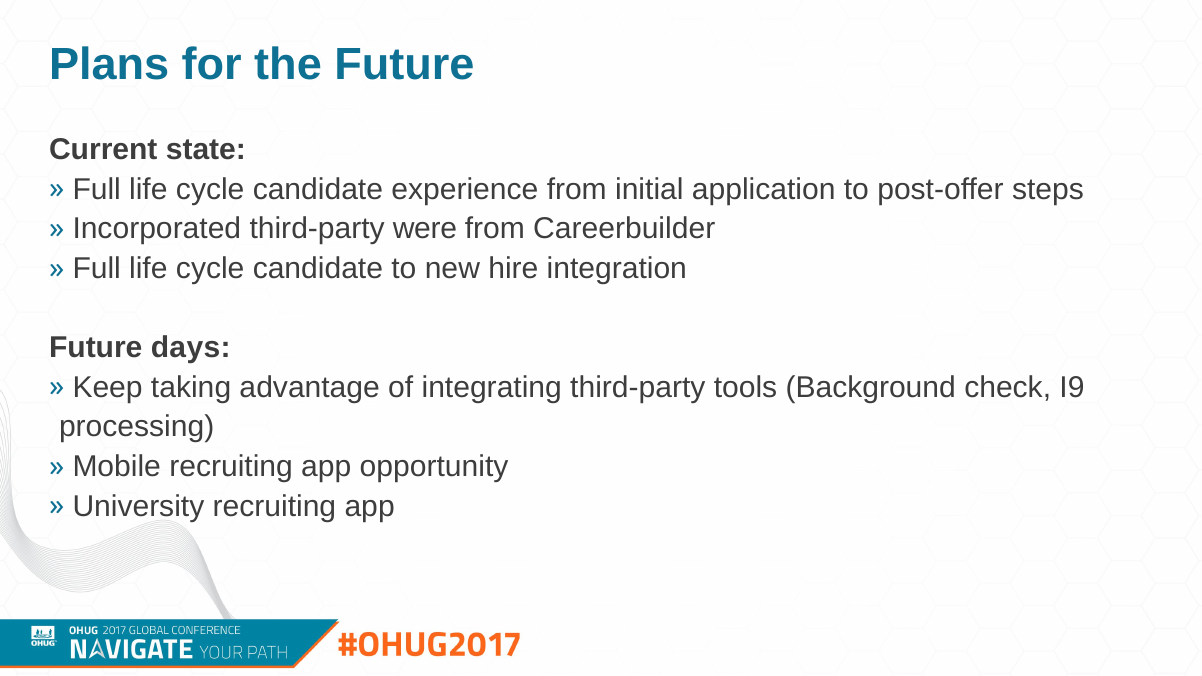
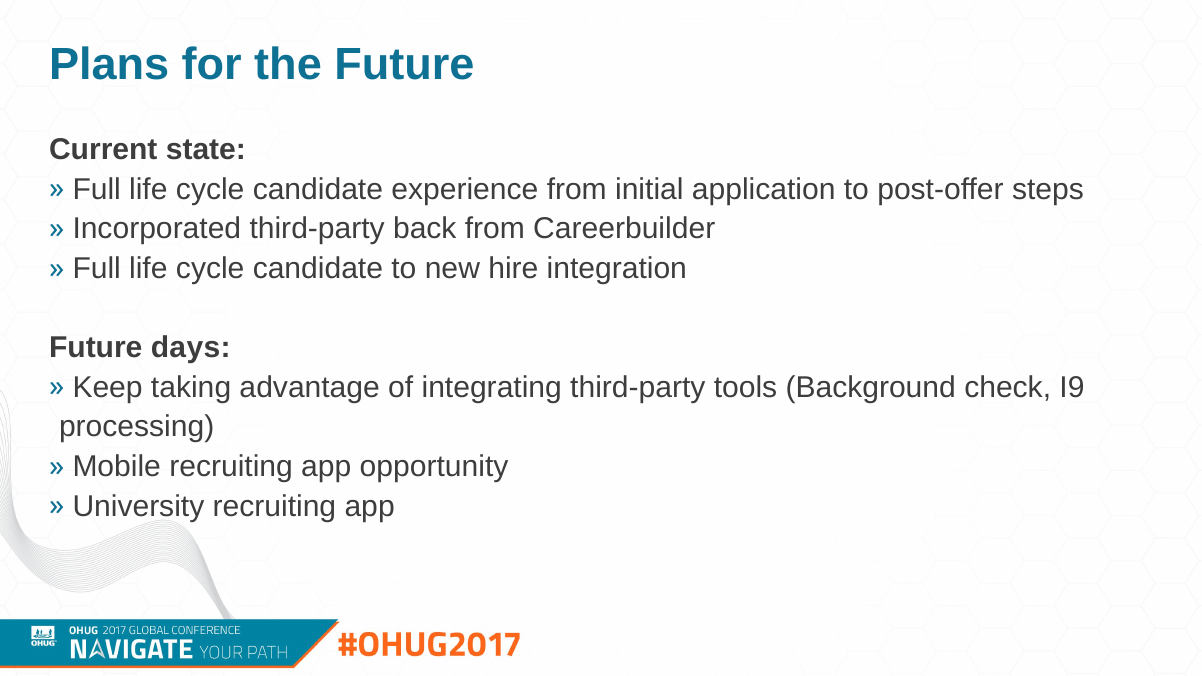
were: were -> back
